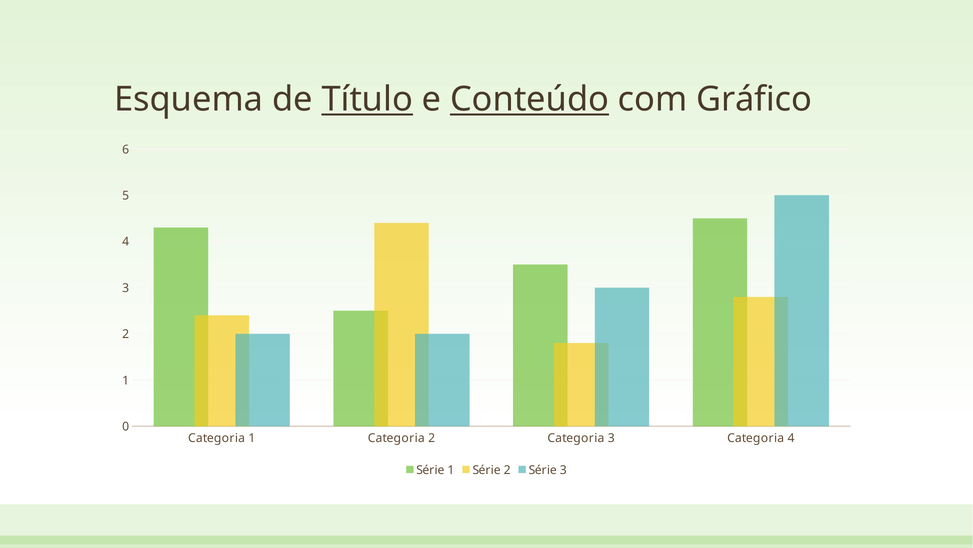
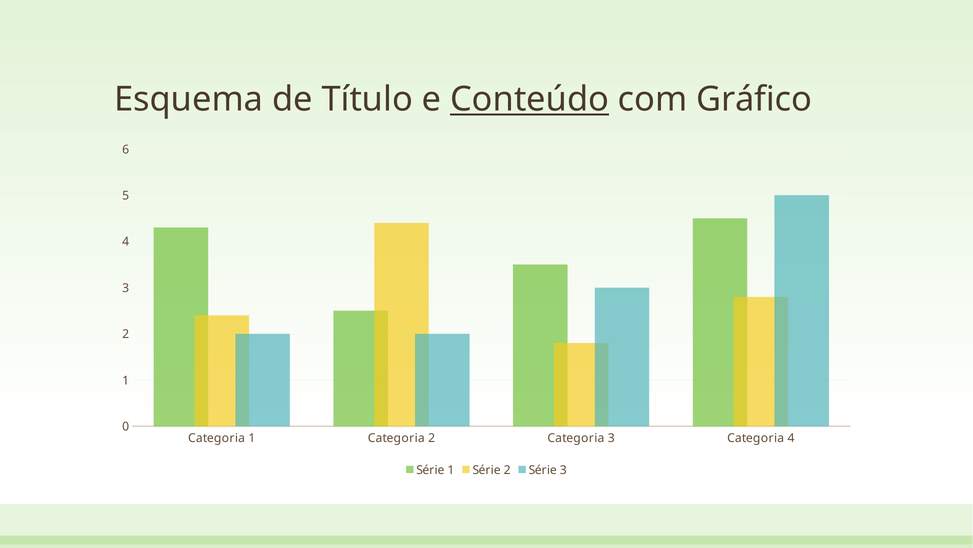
Título underline: present -> none
